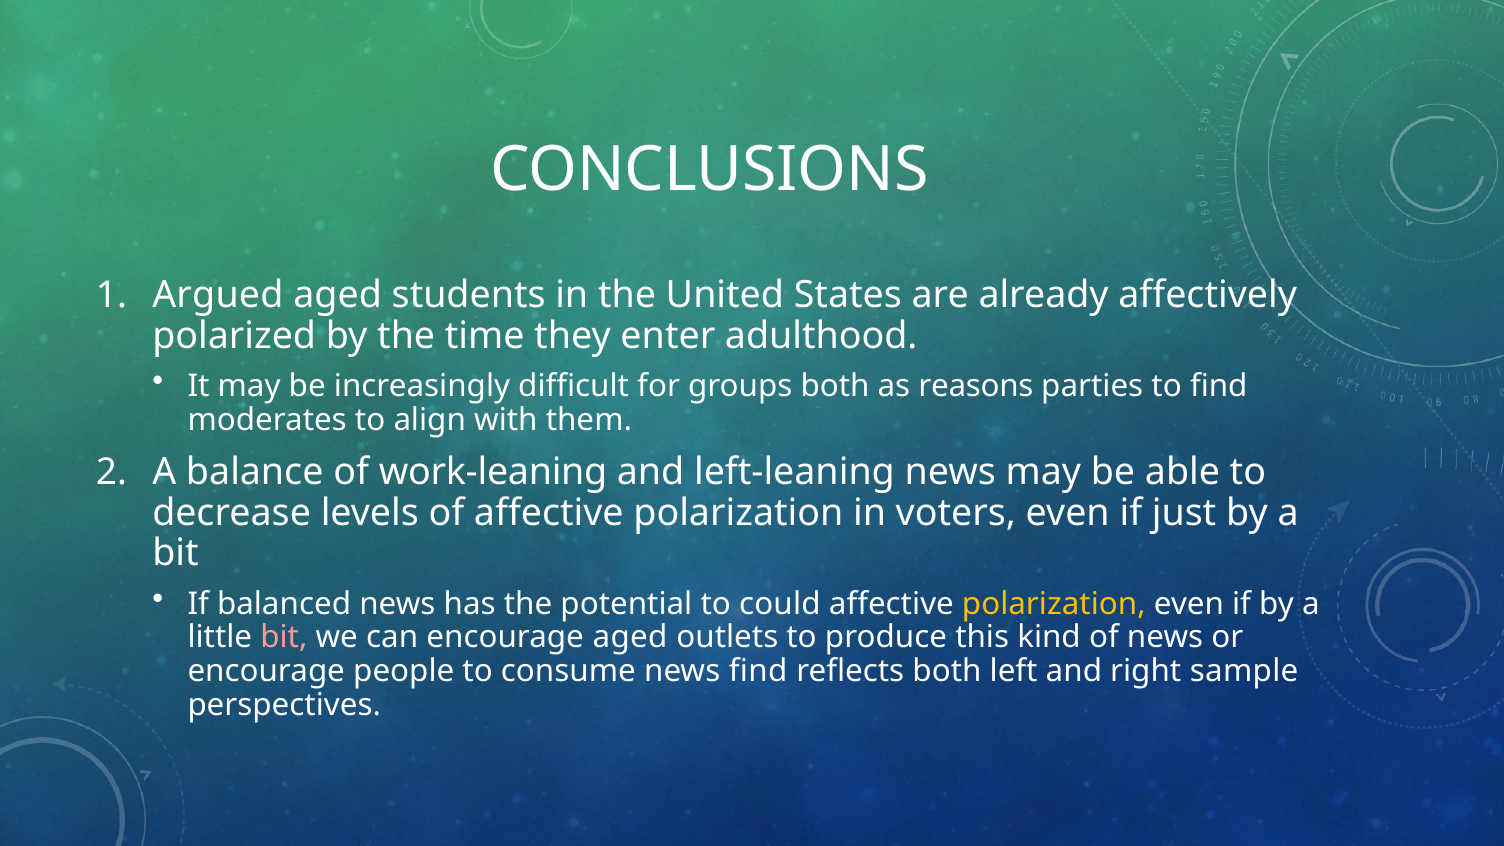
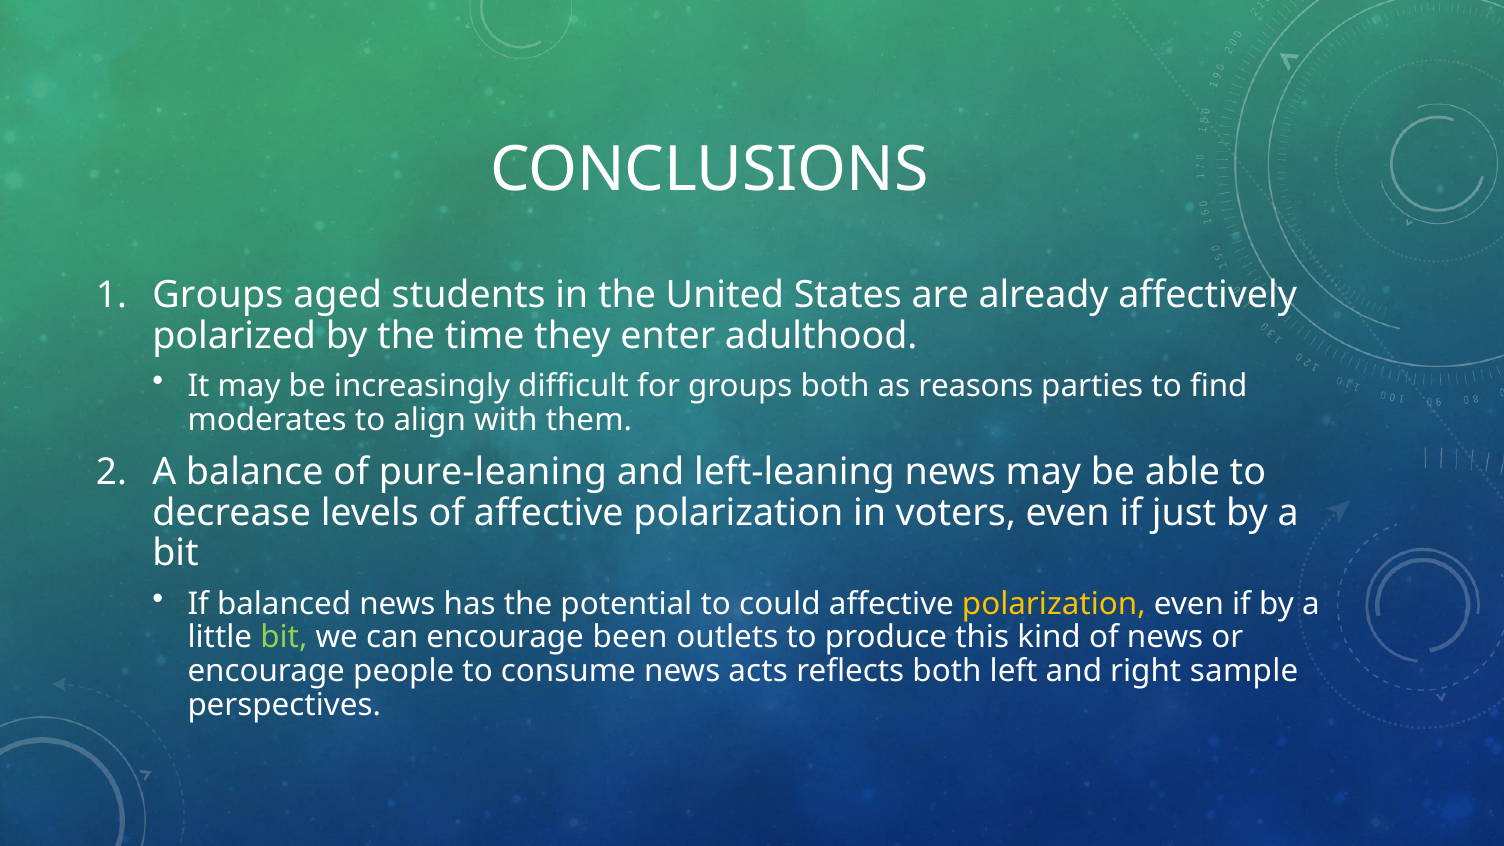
Argued at (218, 295): Argued -> Groups
work-leaning: work-leaning -> pure-leaning
bit at (284, 638) colour: pink -> light green
encourage aged: aged -> been
news find: find -> acts
